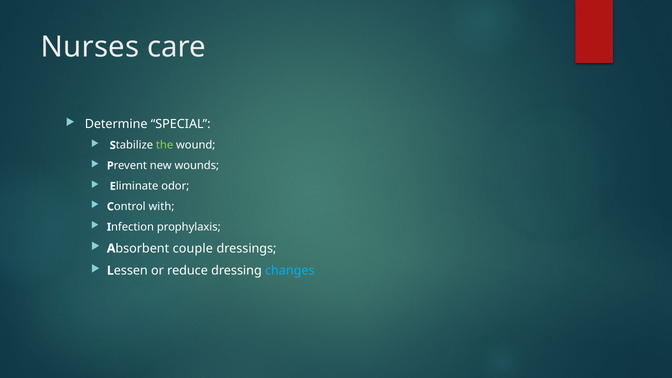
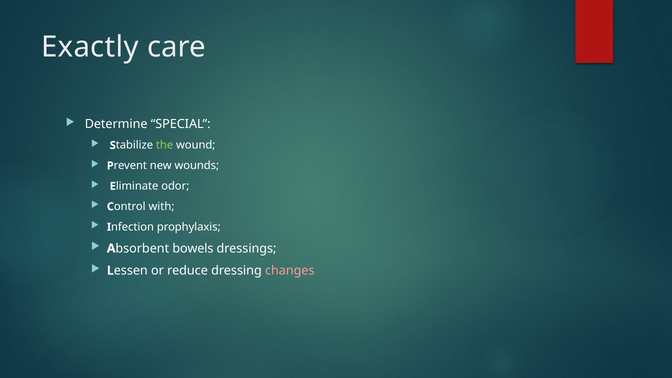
Nurses: Nurses -> Exactly
couple: couple -> bowels
changes colour: light blue -> pink
